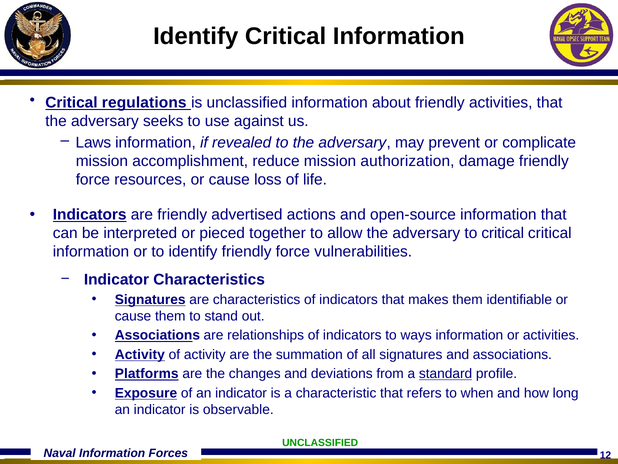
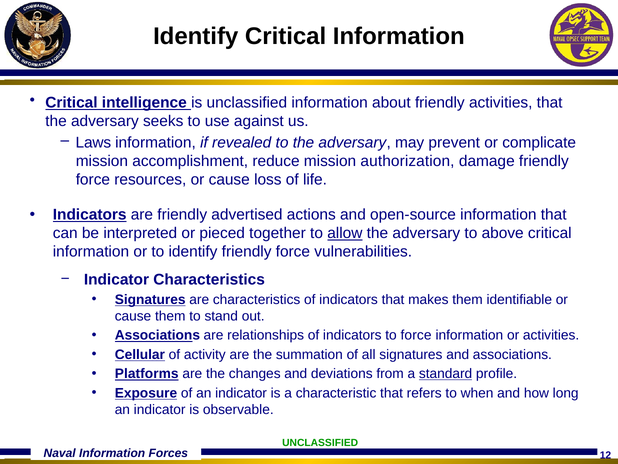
regulations: regulations -> intelligence
allow underline: none -> present
to critical: critical -> above
to ways: ways -> force
Activity at (140, 354): Activity -> Cellular
